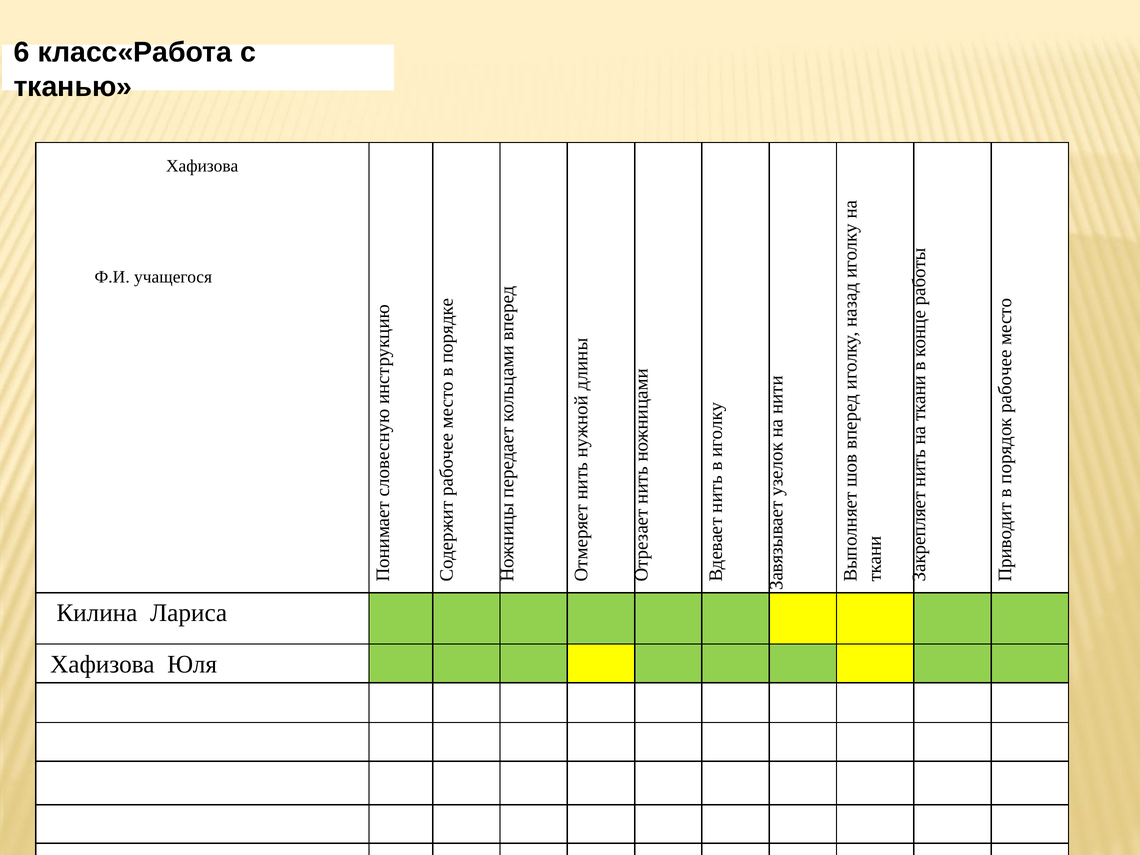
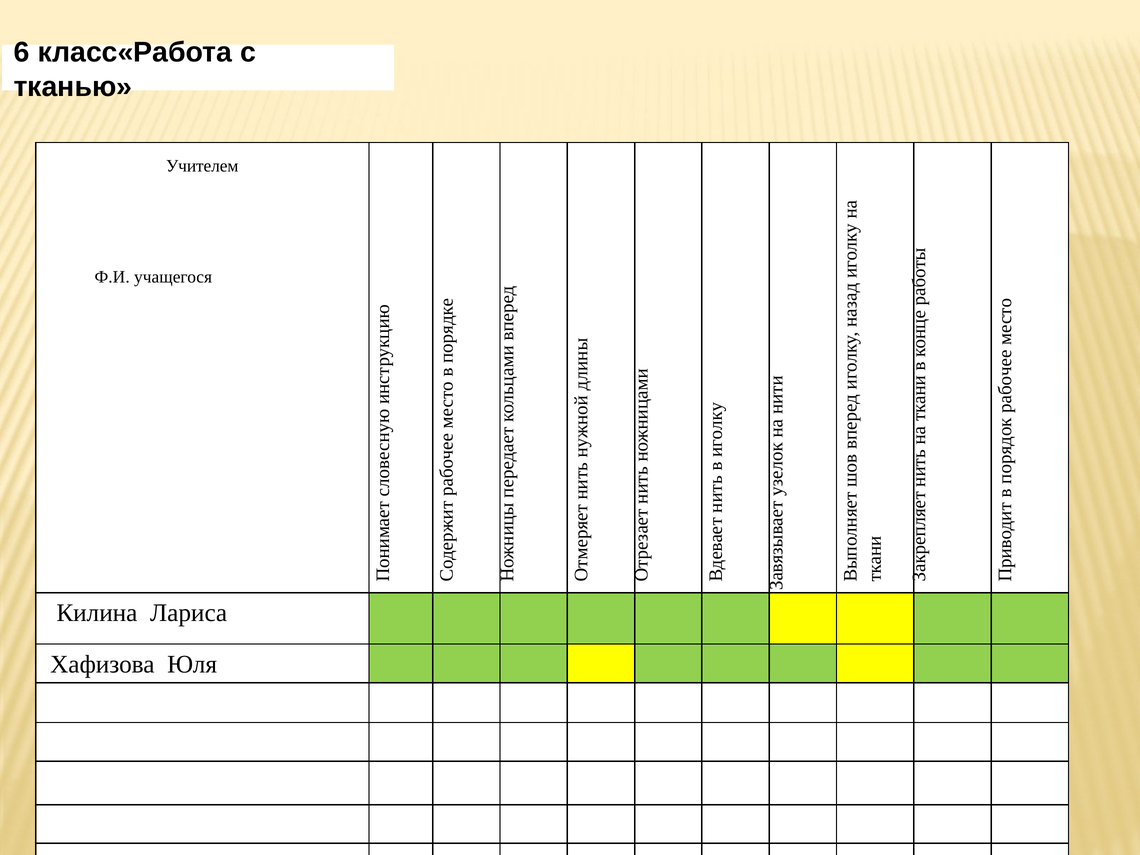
Хафизова at (202, 166): Хафизова -> Учителем
